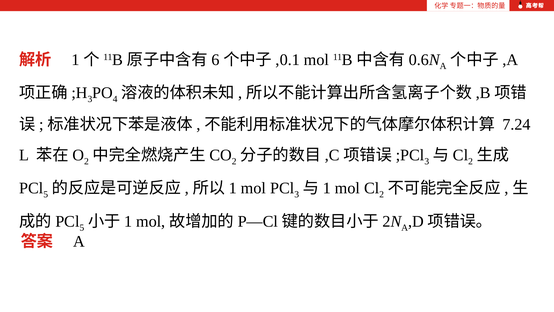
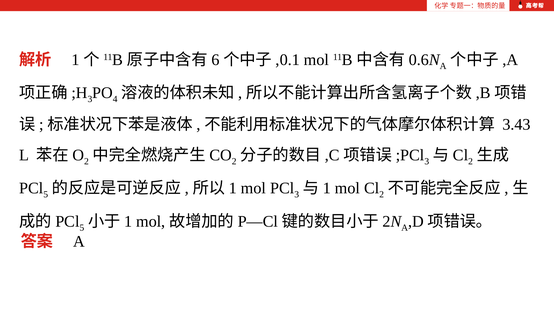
7.24: 7.24 -> 3.43
